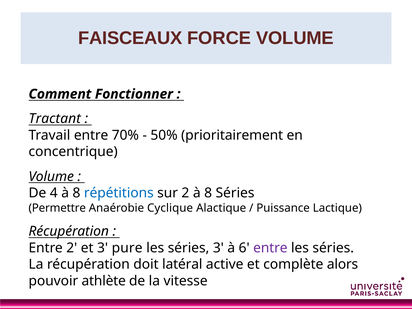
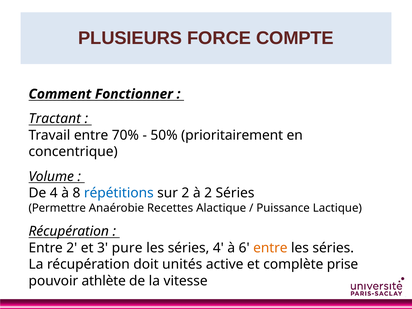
FAISCEAUX: FAISCEAUX -> PLUSIEURS
FORCE VOLUME: VOLUME -> COMPTE
2 à 8: 8 -> 2
Cyclique: Cyclique -> Recettes
séries 3: 3 -> 4
entre at (270, 248) colour: purple -> orange
latéral: latéral -> unités
alors: alors -> prise
